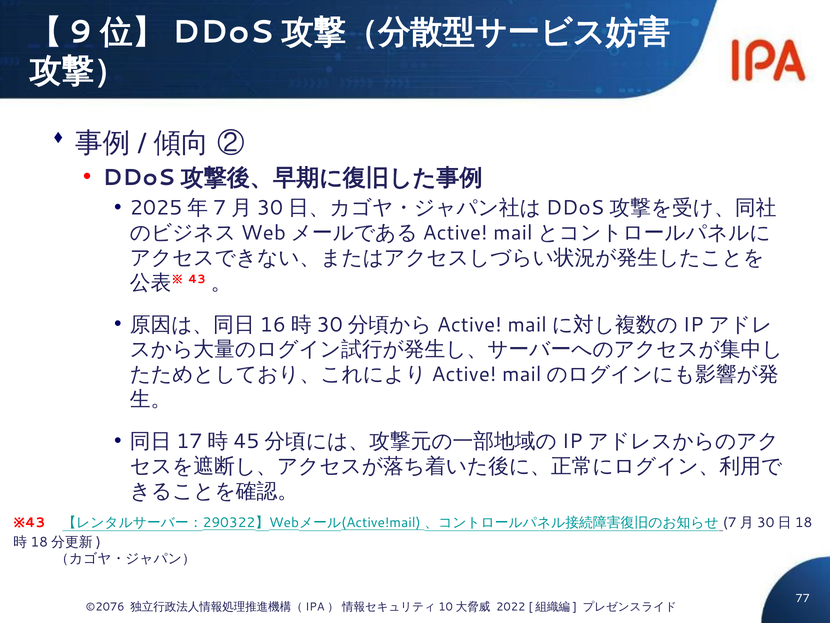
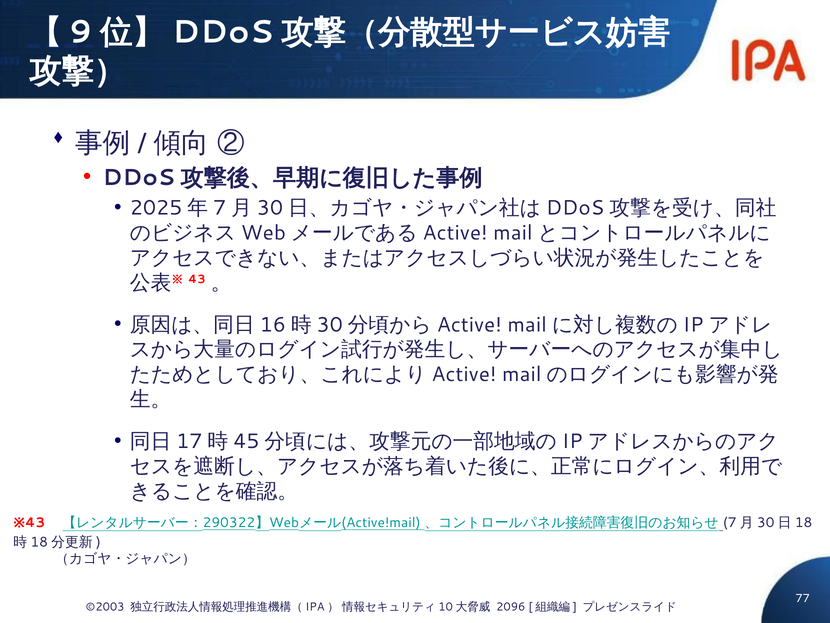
©2076: ©2076 -> ©2003
2022: 2022 -> 2096
